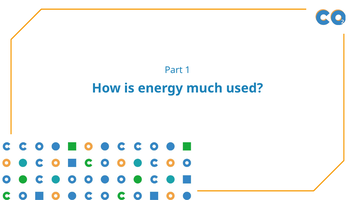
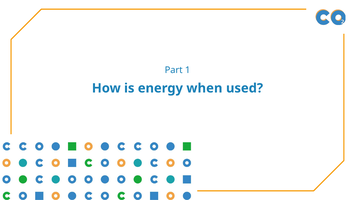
much: much -> when
